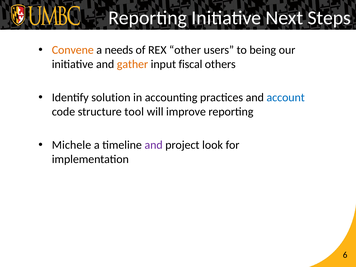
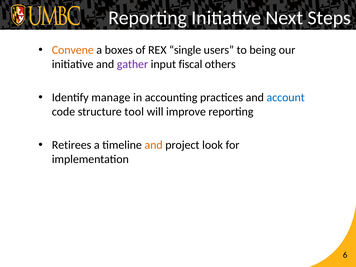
needs: needs -> boxes
other: other -> single
gather colour: orange -> purple
solution: solution -> manage
Michele: Michele -> Retirees
and at (154, 145) colour: purple -> orange
